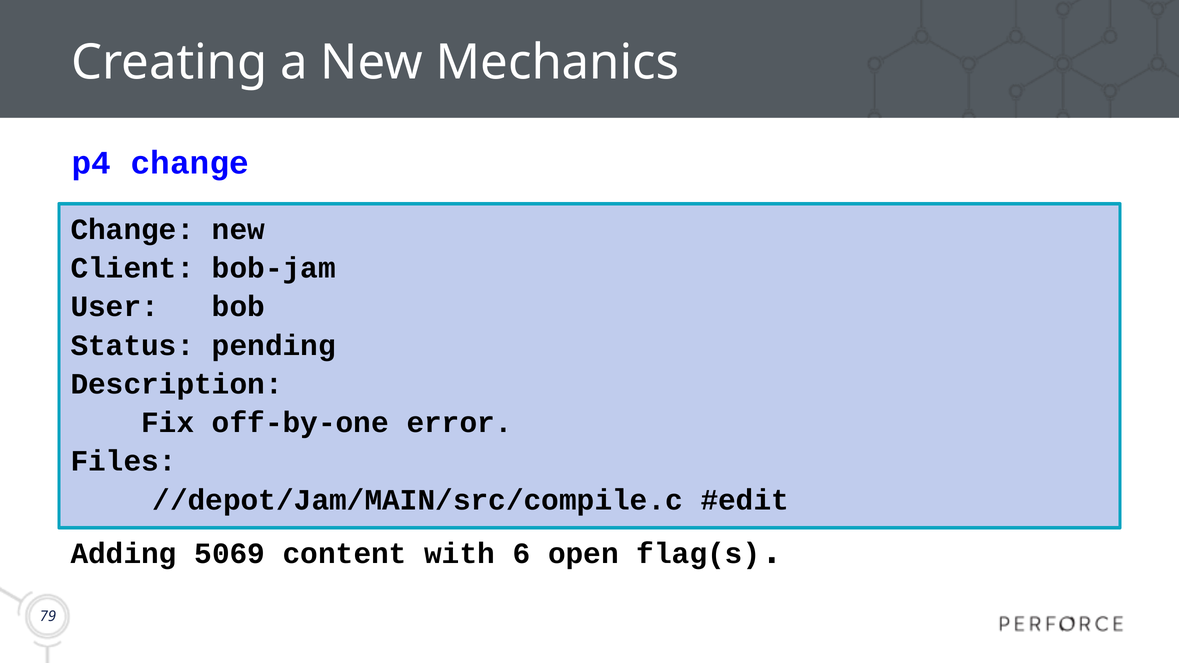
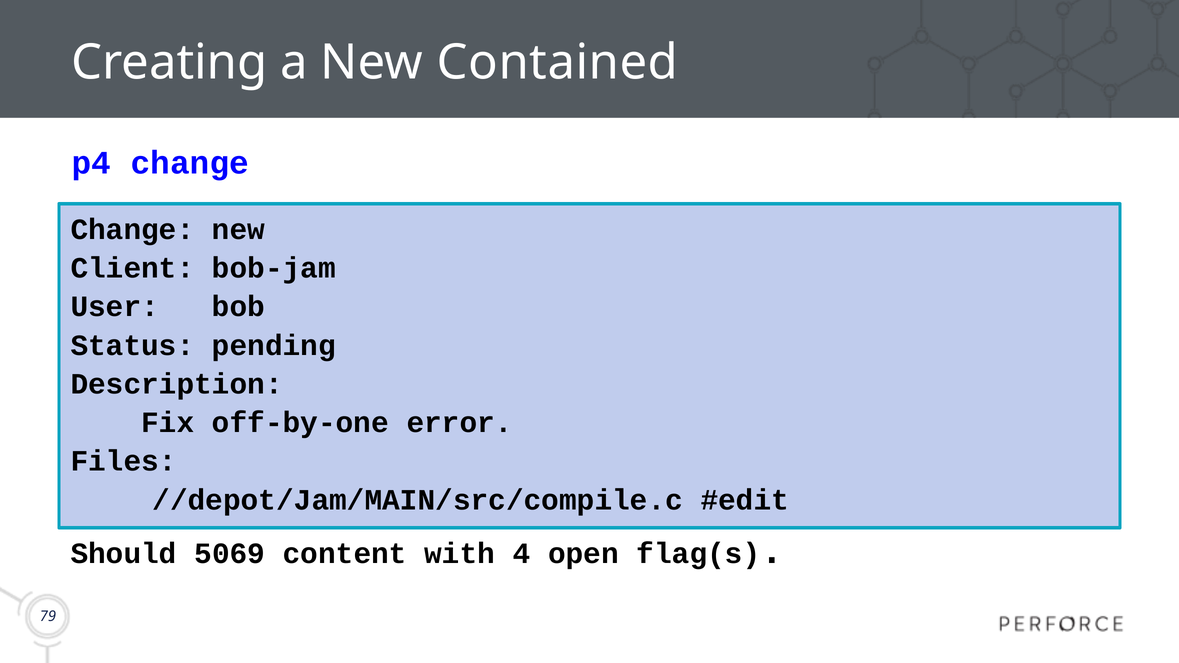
Mechanics: Mechanics -> Contained
Adding: Adding -> Should
6: 6 -> 4
